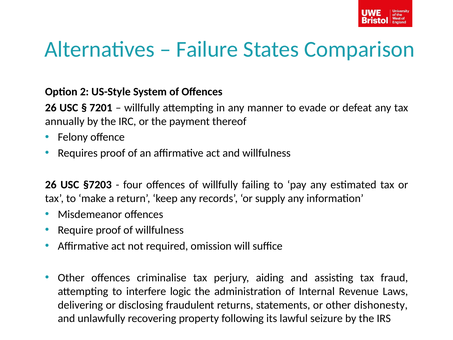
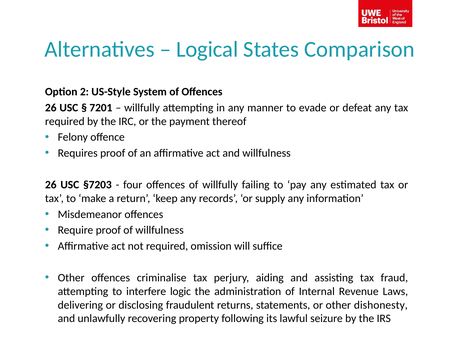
Failure: Failure -> Logical
annually at (65, 121): annually -> required
